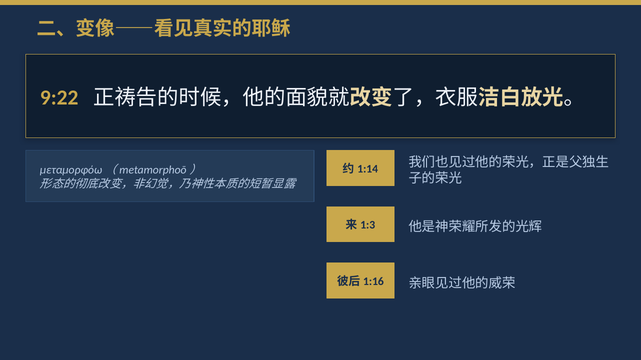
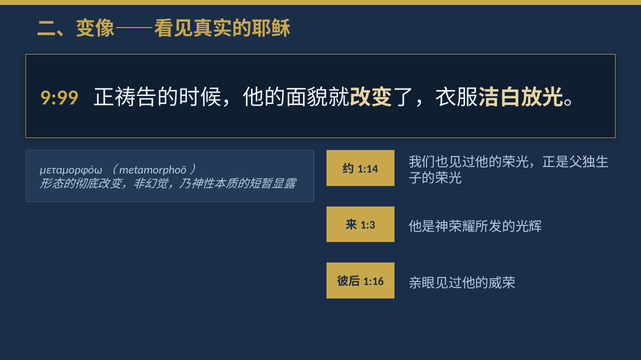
9:22: 9:22 -> 9:99
